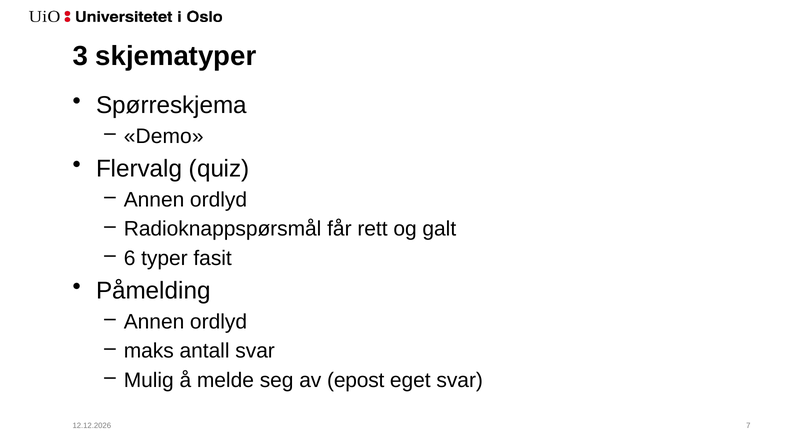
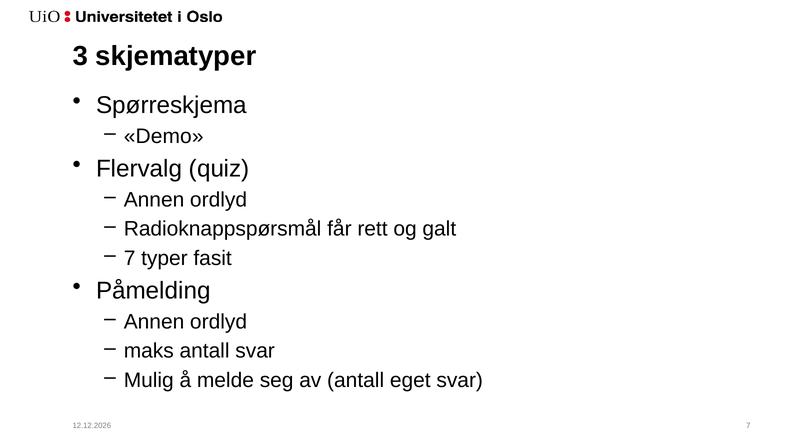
6 at (130, 258): 6 -> 7
av epost: epost -> antall
